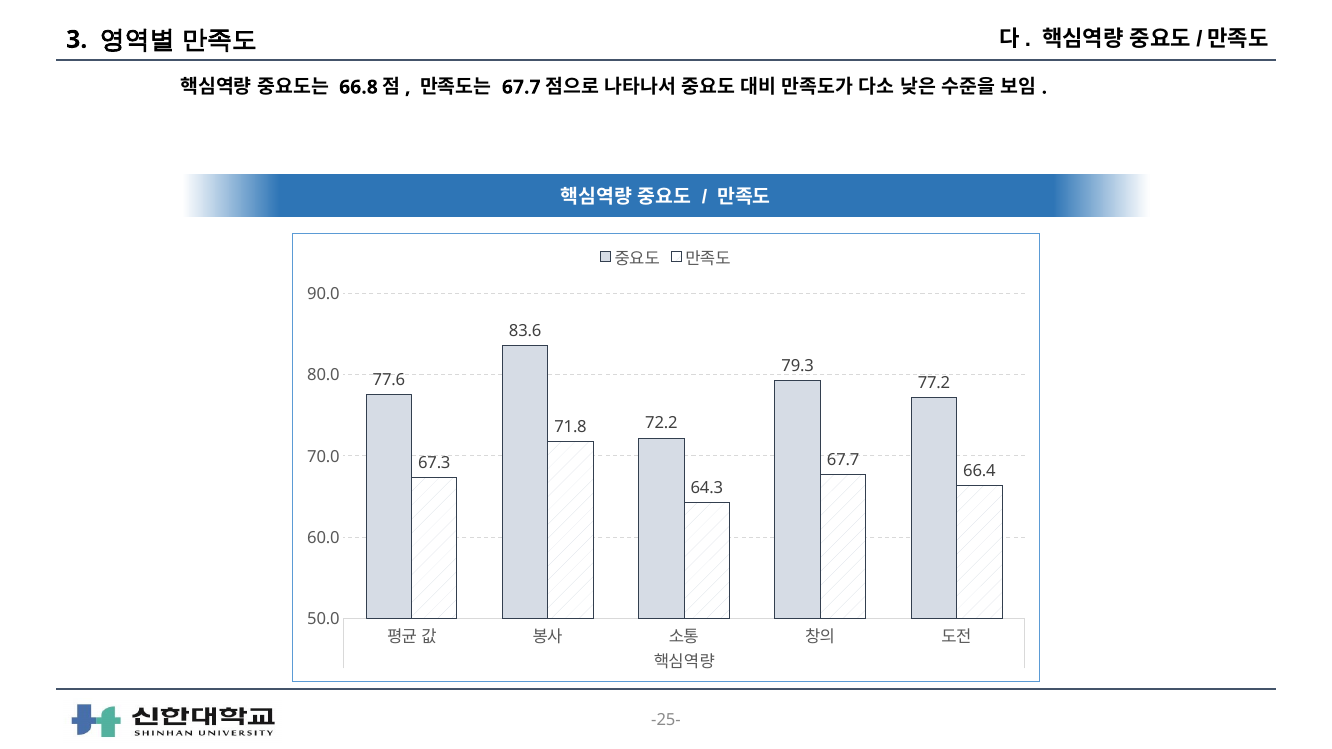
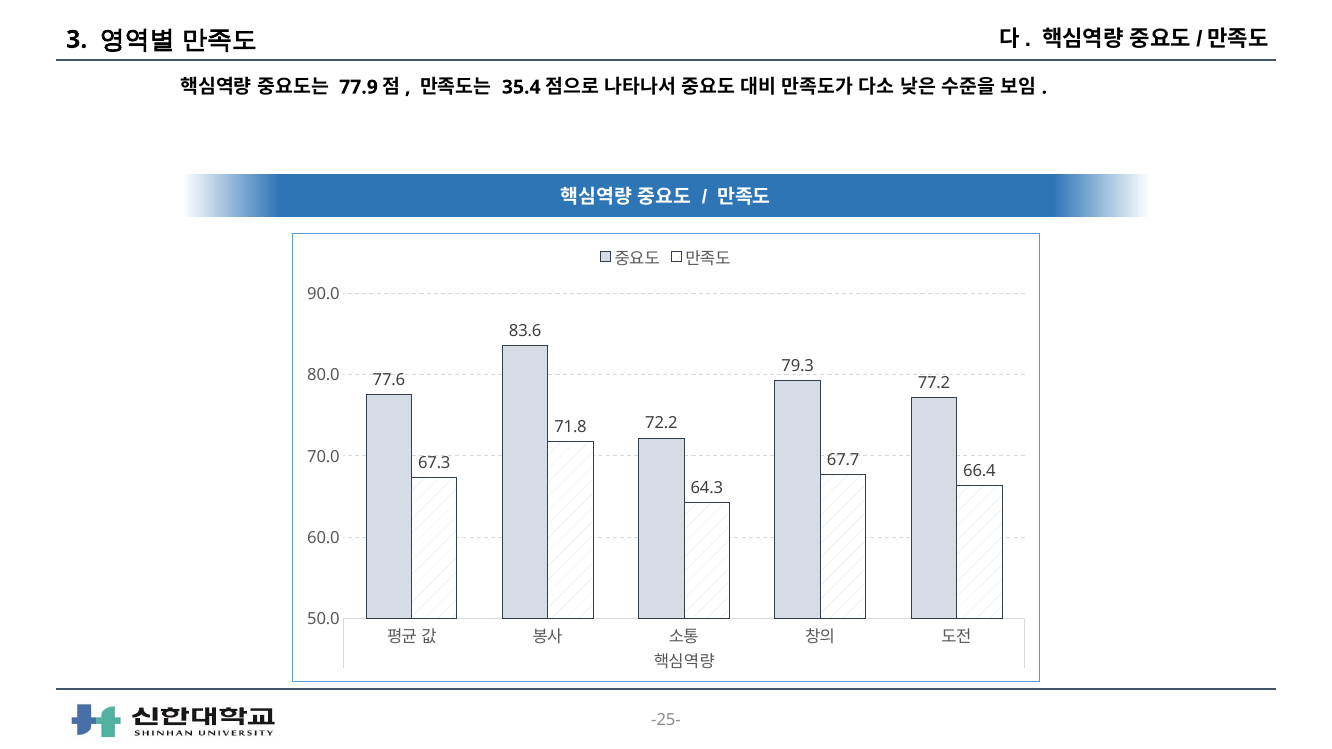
66.8: 66.8 -> 77.9
67.7 at (521, 87): 67.7 -> 35.4
